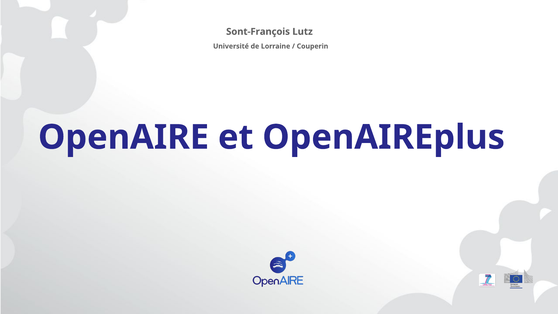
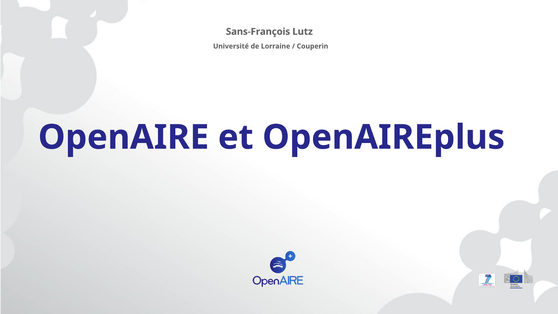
Sont-François: Sont-François -> Sans-François
